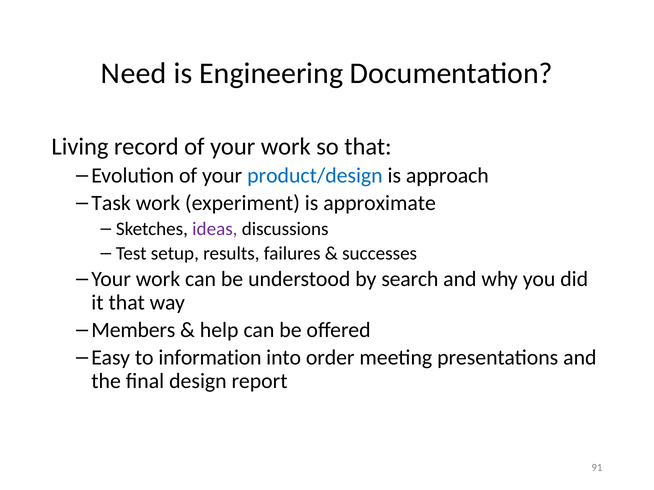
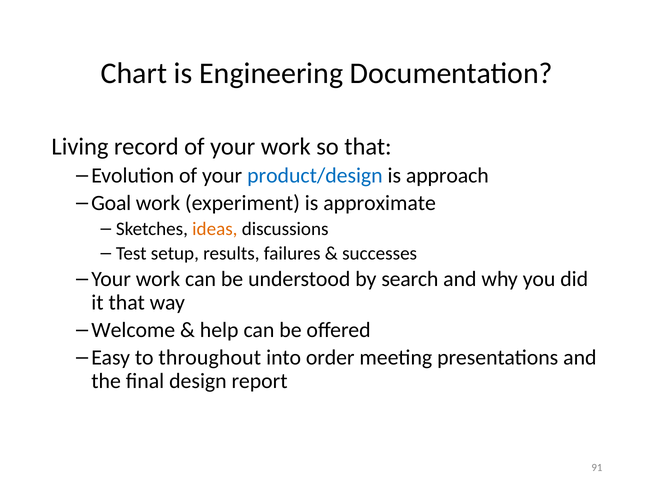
Need: Need -> Chart
Task: Task -> Goal
ideas colour: purple -> orange
Members: Members -> Welcome
information: information -> throughout
